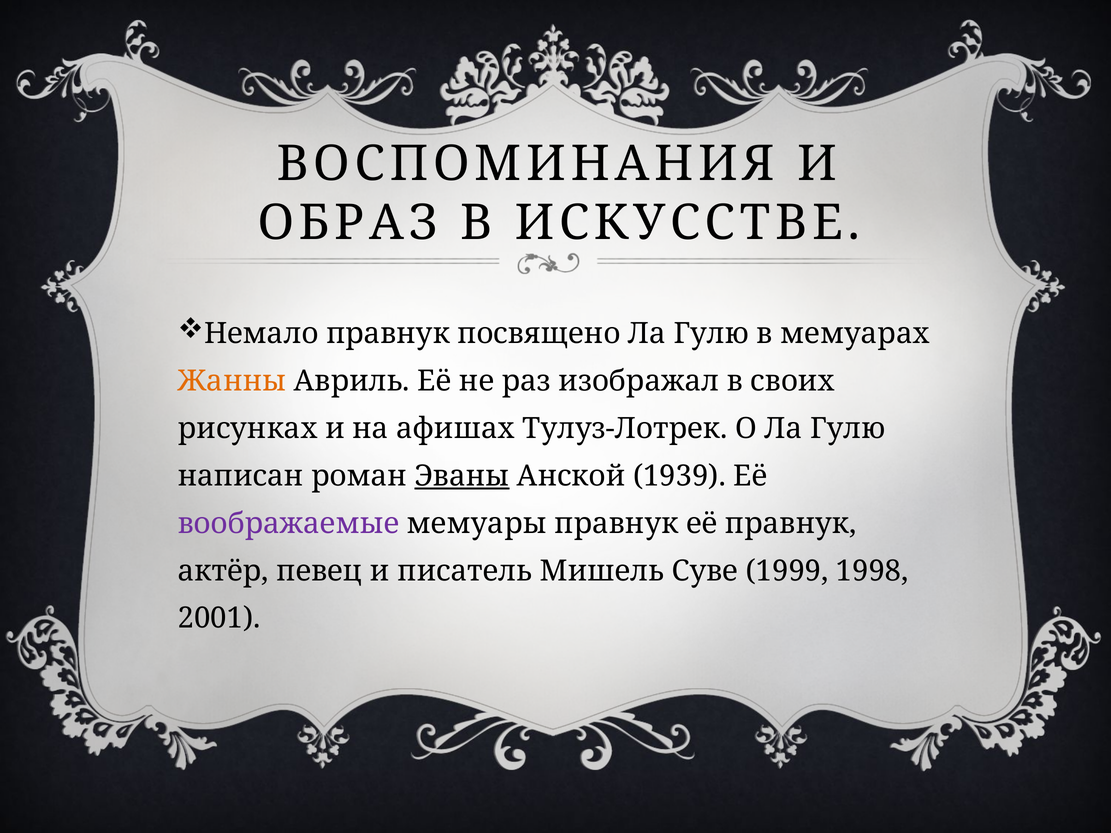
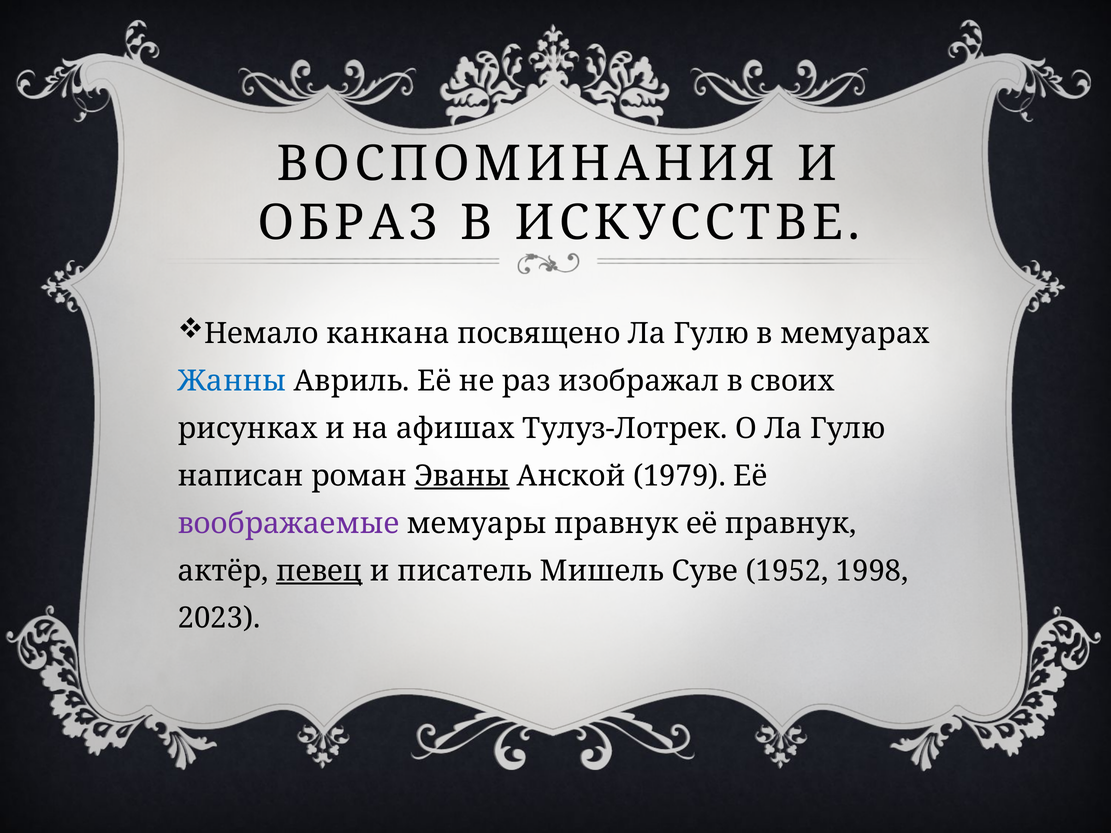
Немало правнук: правнук -> канкана
Жанны colour: orange -> blue
1939: 1939 -> 1979
певец underline: none -> present
1999: 1999 -> 1952
2001: 2001 -> 2023
